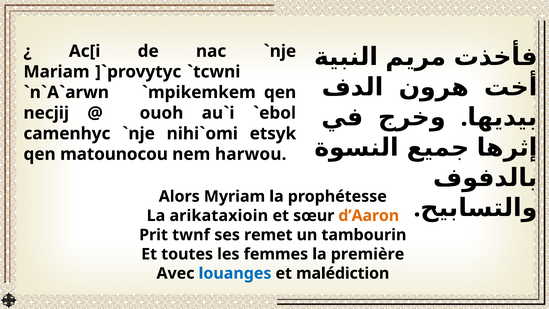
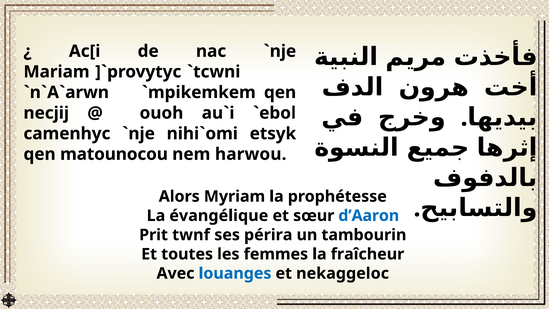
arikataxioin: arikataxioin -> évangélique
d’Aaron colour: orange -> blue
remet: remet -> périra
première: première -> fraîcheur
malédiction: malédiction -> nekaggeloc
